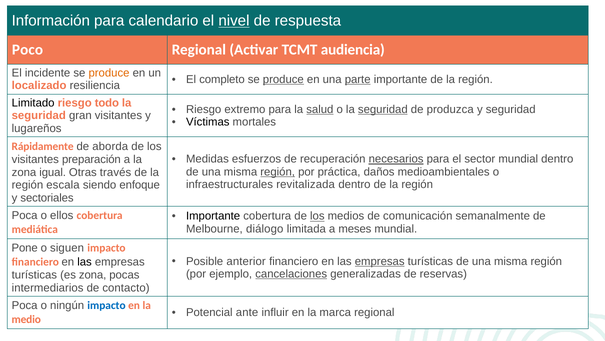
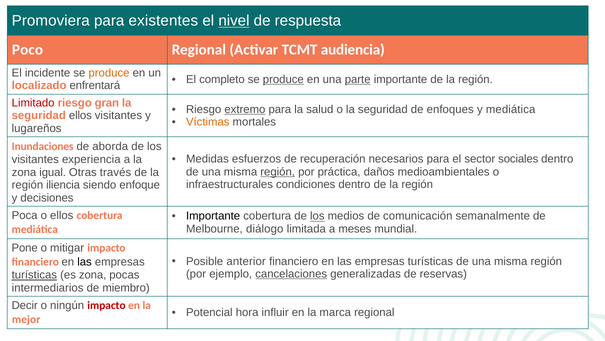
Información: Información -> Promoviera
calendario: calendario -> existentes
resiliencia: resiliencia -> enfrentará
Limitado colour: black -> red
todo: todo -> gran
extremo underline: none -> present
salud underline: present -> none
seguridad at (383, 109) underline: present -> none
produzca: produzca -> enfoques
y seguridad: seguridad -> mediática
seguridad gran: gran -> ellos
Víctimas colour: black -> orange
Rápidamente: Rápidamente -> Inundaciones
necesarios underline: present -> none
sector mundial: mundial -> sociales
preparación: preparación -> experiencia
revitalizada: revitalizada -> condiciones
escala: escala -> iliencia
sectoriales: sectoriales -> decisiones
siguen: siguen -> mitigar
empresas at (380, 261) underline: present -> none
turísticas at (34, 275) underline: none -> present
contacto: contacto -> miembro
Poca at (25, 305): Poca -> Decir
impacto at (106, 305) colour: blue -> red
ante: ante -> hora
medio: medio -> mejor
